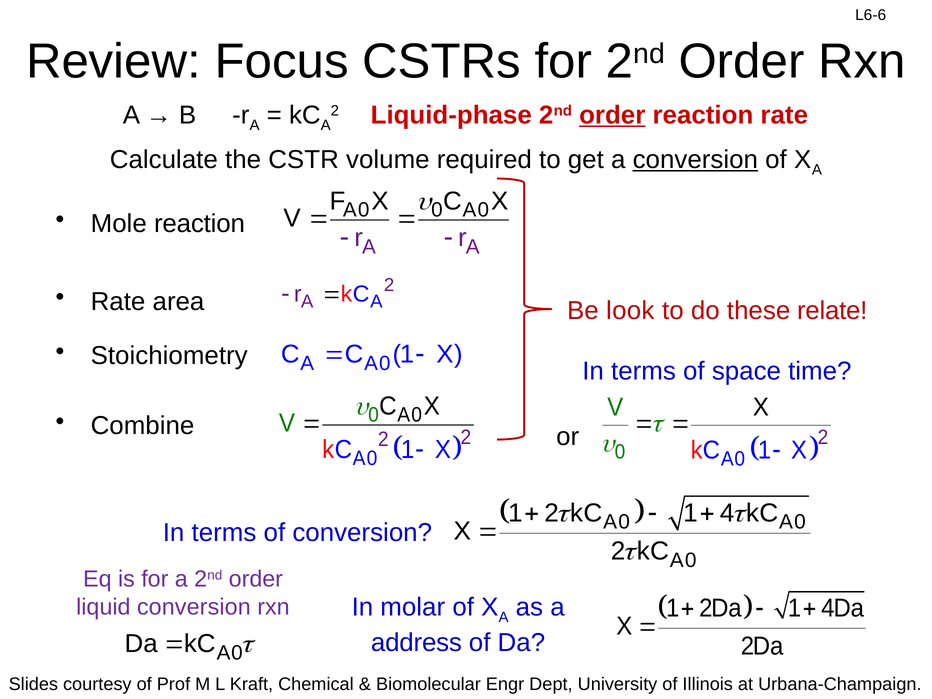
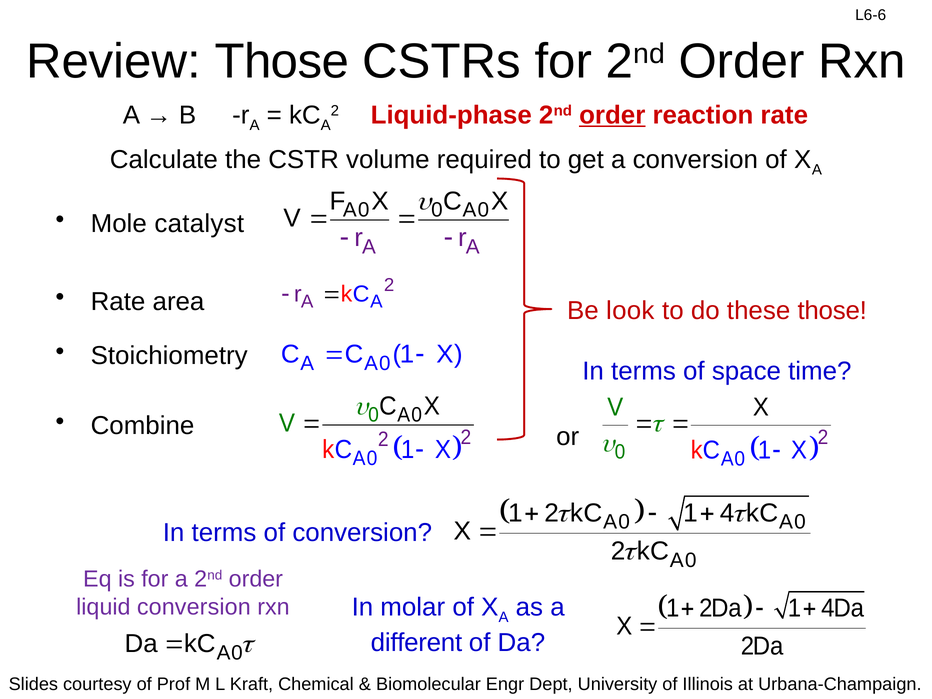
Review Focus: Focus -> Those
conversion at (695, 160) underline: present -> none
Mole reaction: reaction -> catalyst
these relate: relate -> those
address: address -> different
